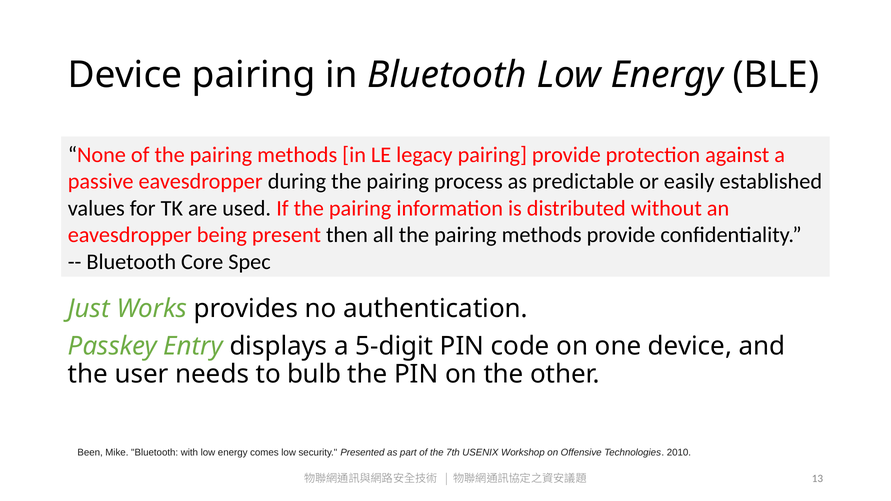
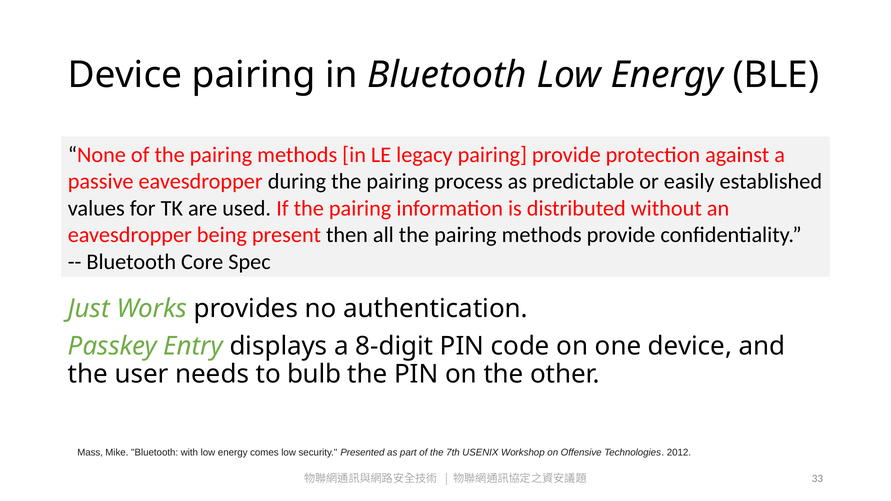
5-digit: 5-digit -> 8-digit
Been: Been -> Mass
2010: 2010 -> 2012
13: 13 -> 33
